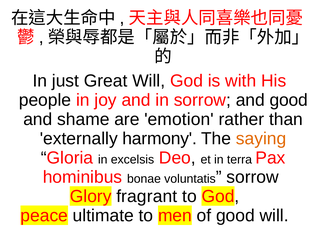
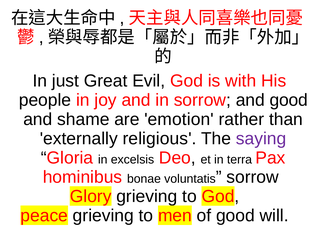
Great Will: Will -> Evil
harmony: harmony -> religious
saying colour: orange -> purple
Glory fragrant: fragrant -> grieving
peace ultimate: ultimate -> grieving
